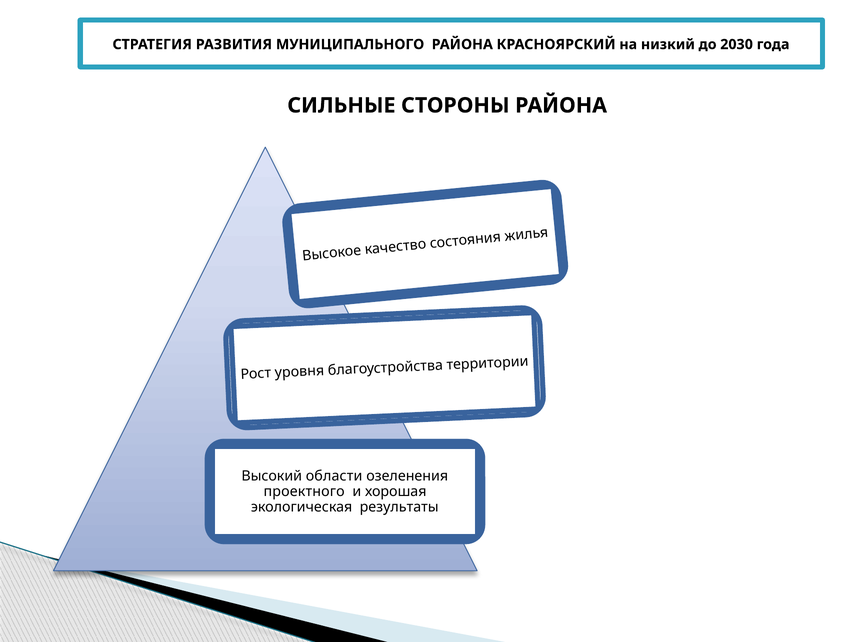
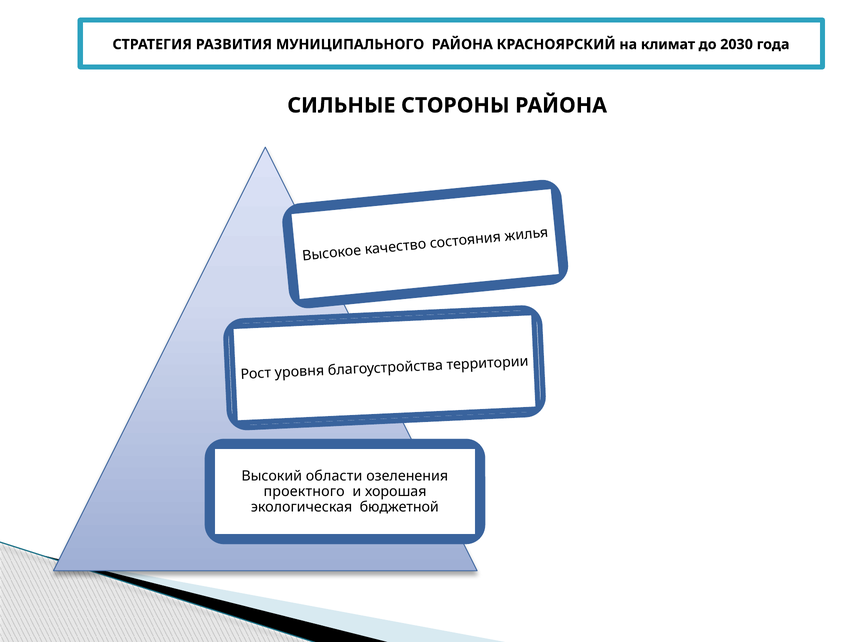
низкий: низкий -> климат
результаты: результаты -> бюджетной
